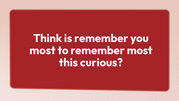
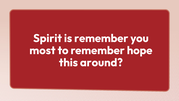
Think: Think -> Spirit
remember most: most -> hope
curious: curious -> around
